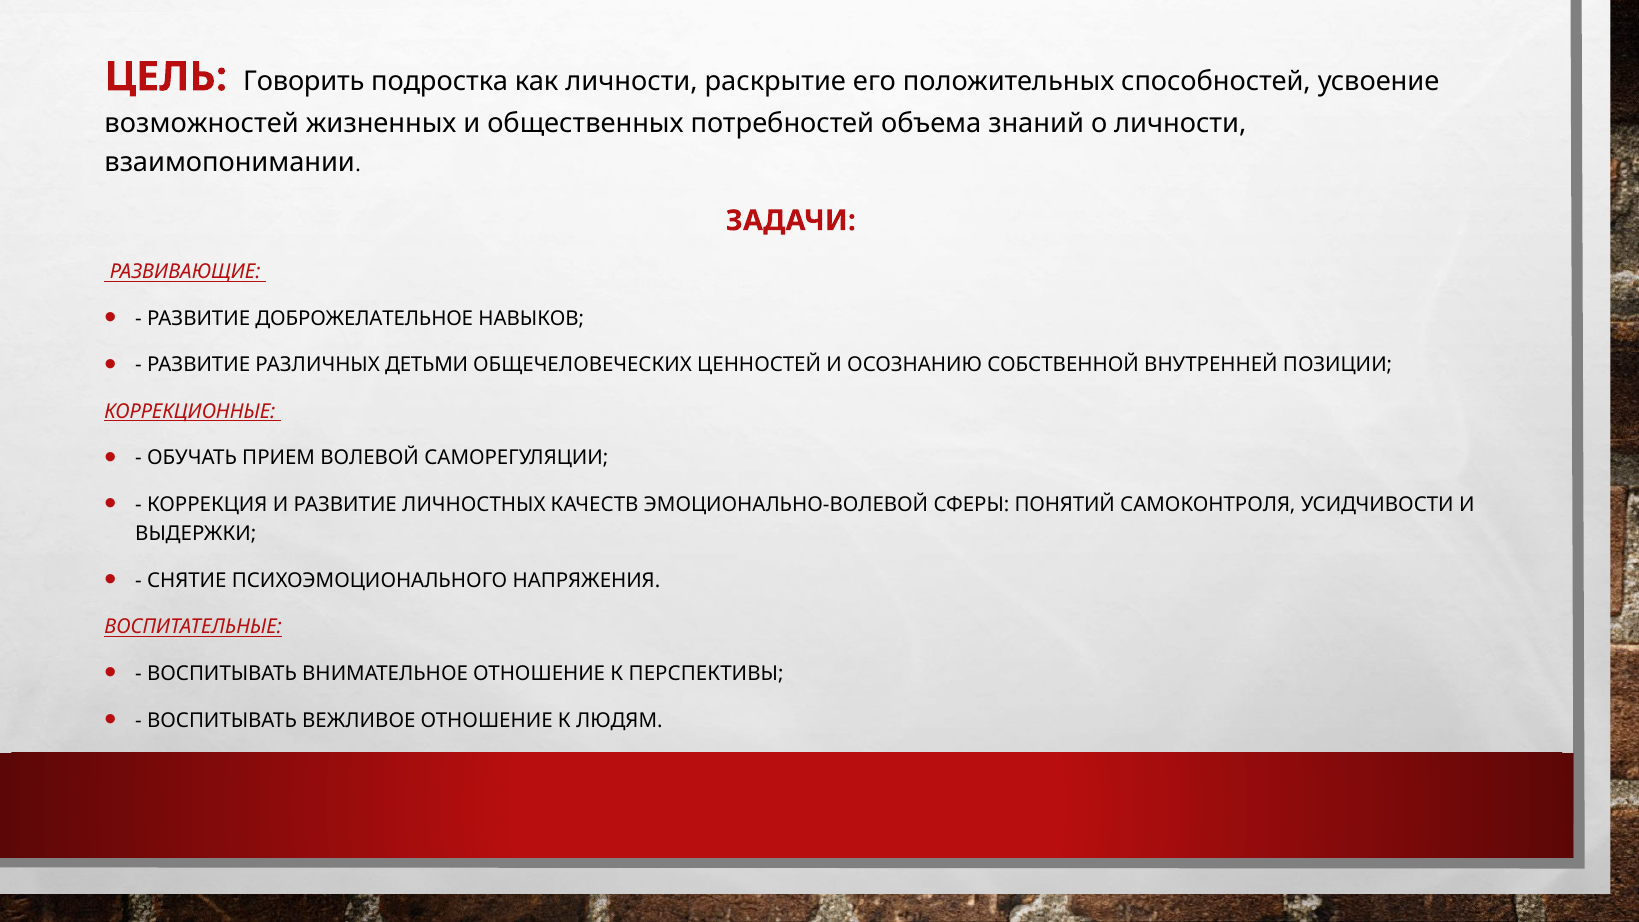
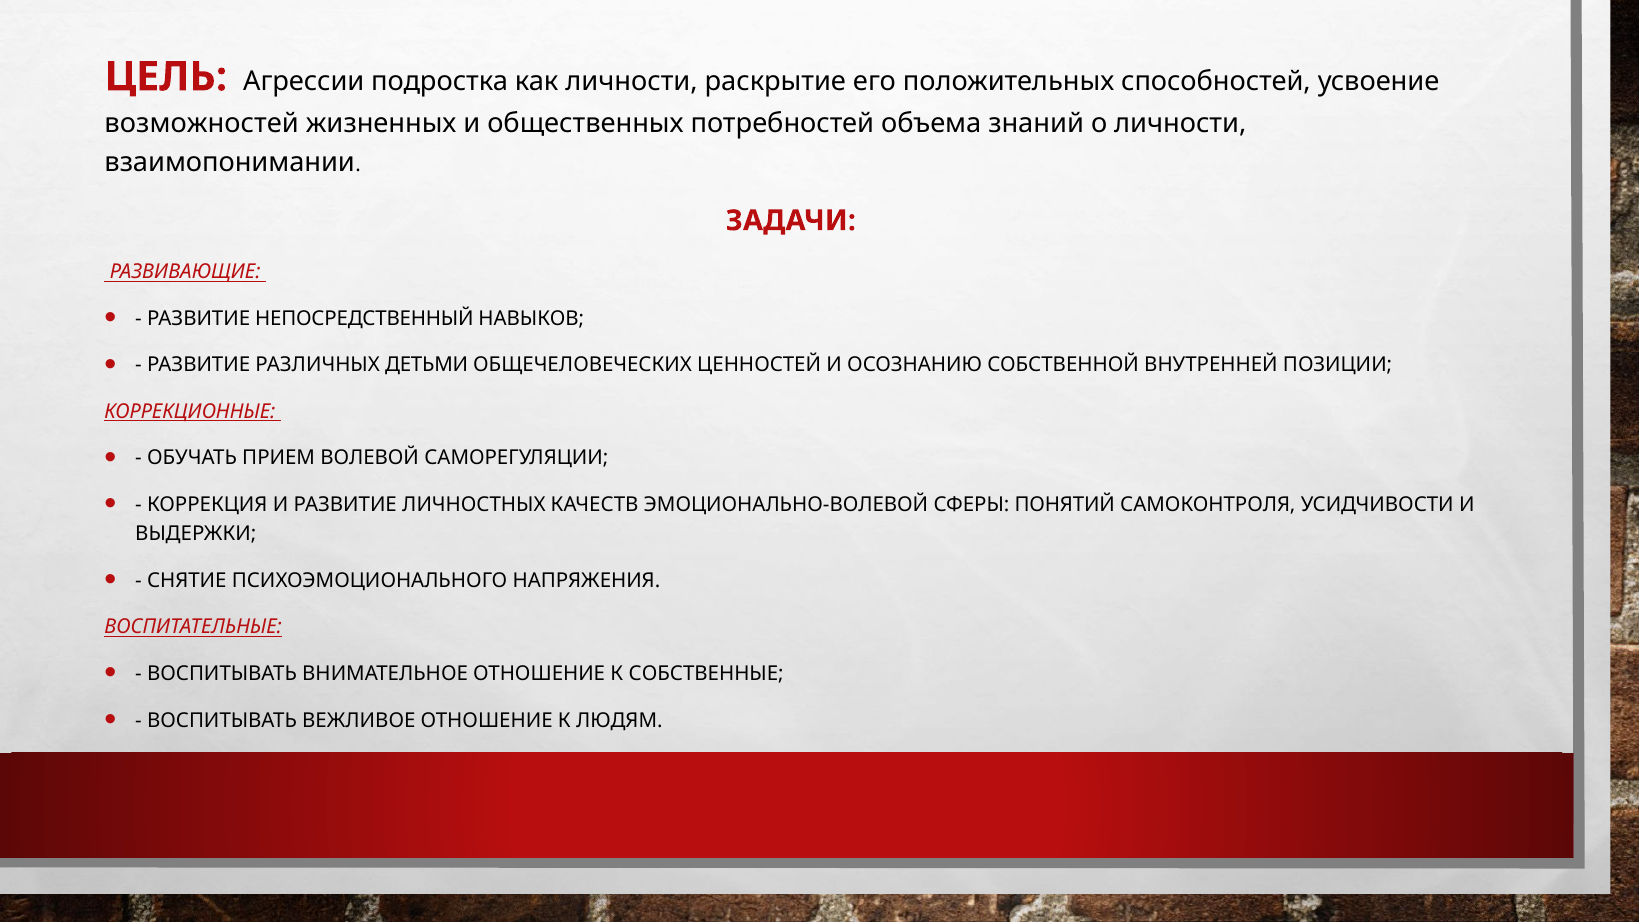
Говорить: Говорить -> Агрессии
ДОБРОЖЕЛАТЕЛЬНОЕ: ДОБРОЖЕЛАТЕЛЬНОЕ -> НЕПОСРЕДСТВЕННЫЙ
ПЕРСПЕКТИВЫ: ПЕРСПЕКТИВЫ -> СОБСТВЕННЫЕ
